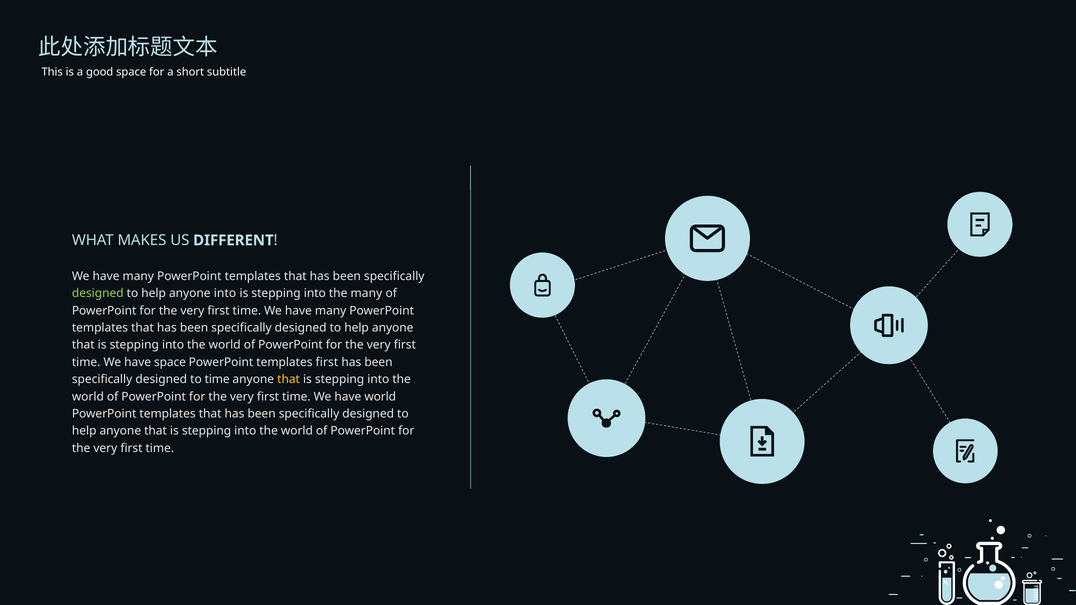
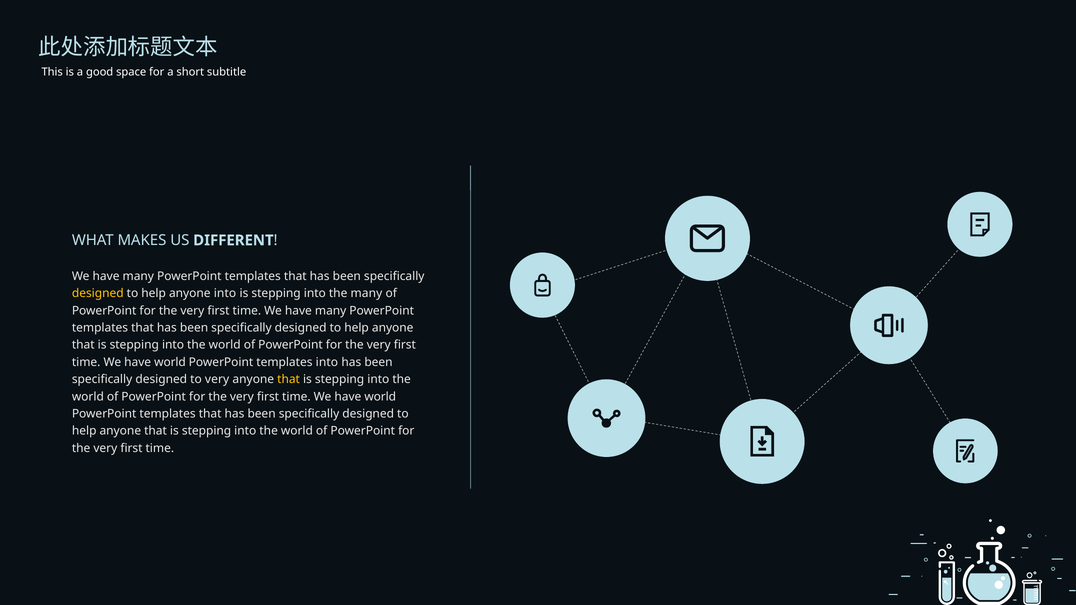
designed at (98, 294) colour: light green -> yellow
space at (170, 362): space -> world
templates first: first -> into
to time: time -> very
